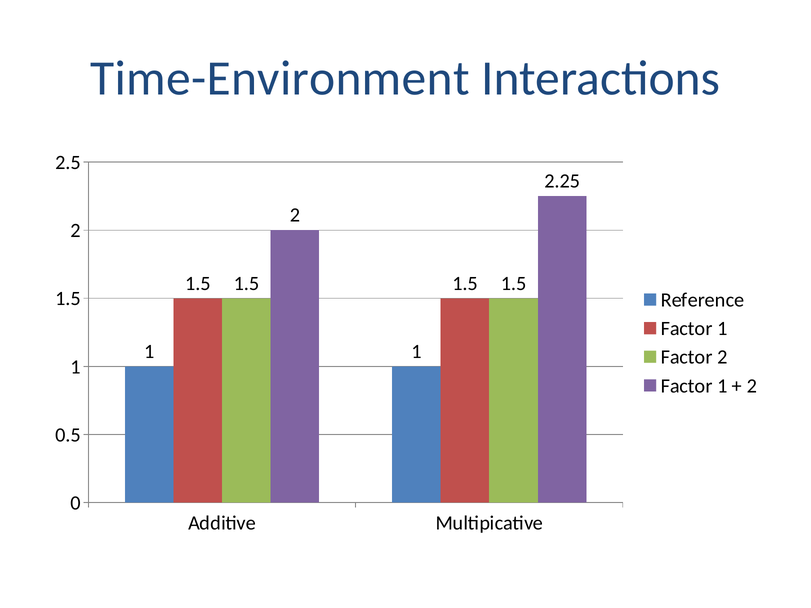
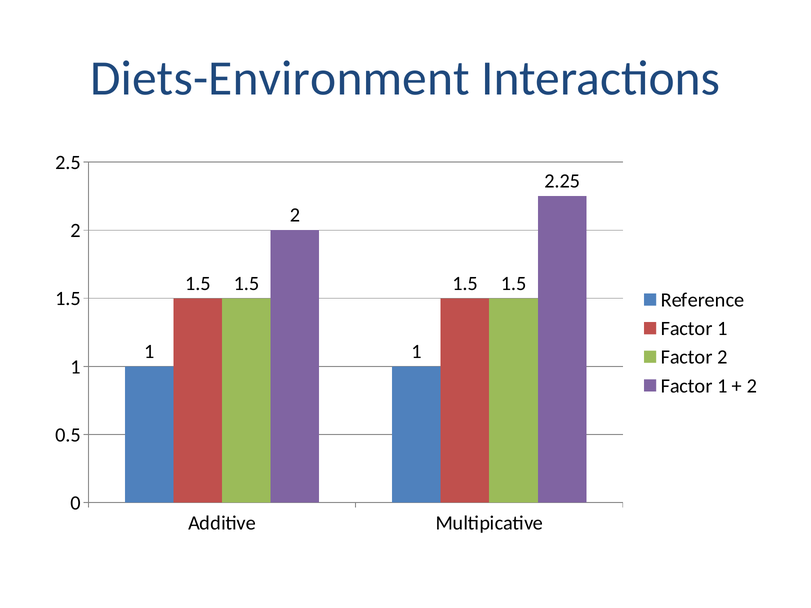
Time-Environment: Time-Environment -> Diets-Environment
